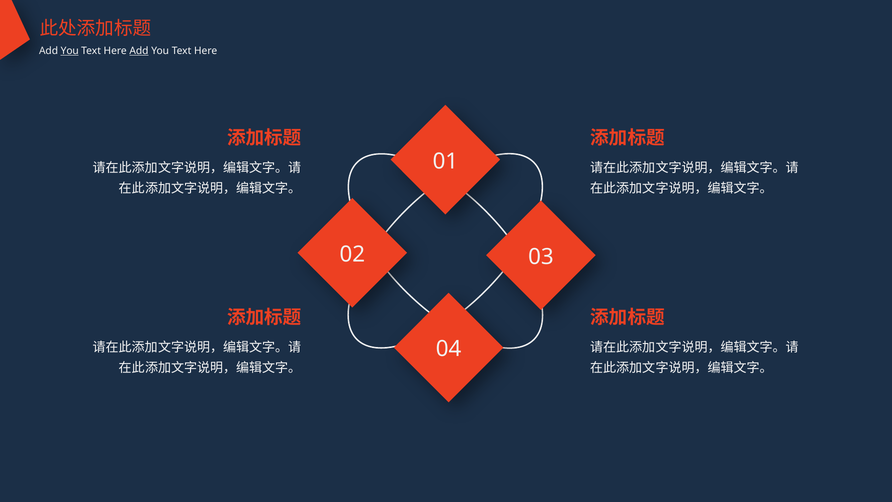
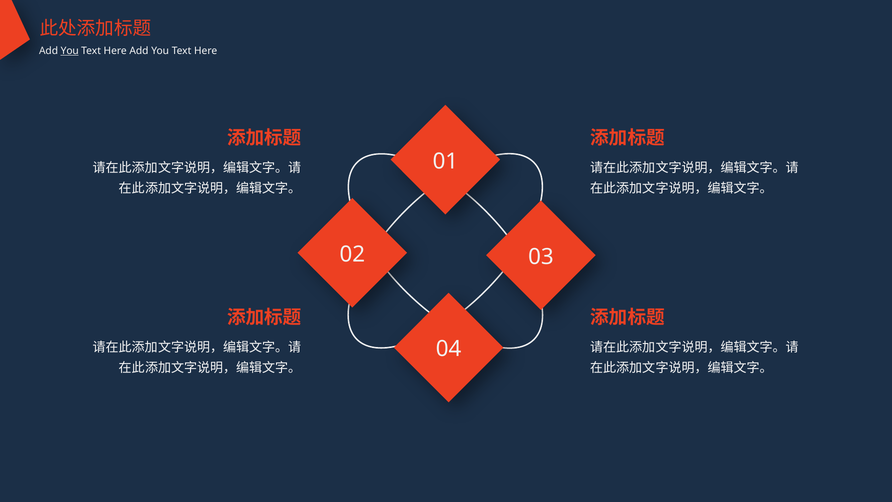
Add at (139, 51) underline: present -> none
